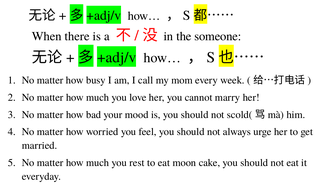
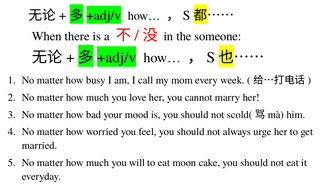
rest: rest -> will
